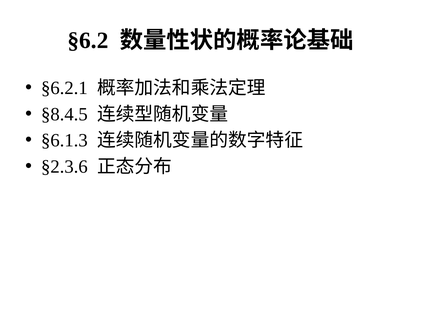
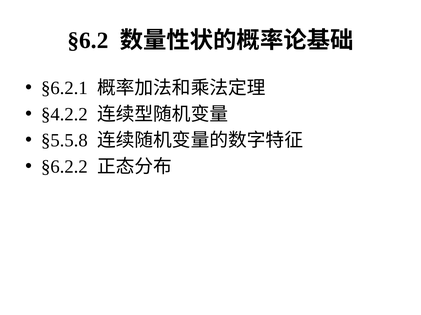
§8.4.5: §8.4.5 -> §4.2.2
§6.1.3: §6.1.3 -> §5.5.8
§2.3.6: §2.3.6 -> §6.2.2
